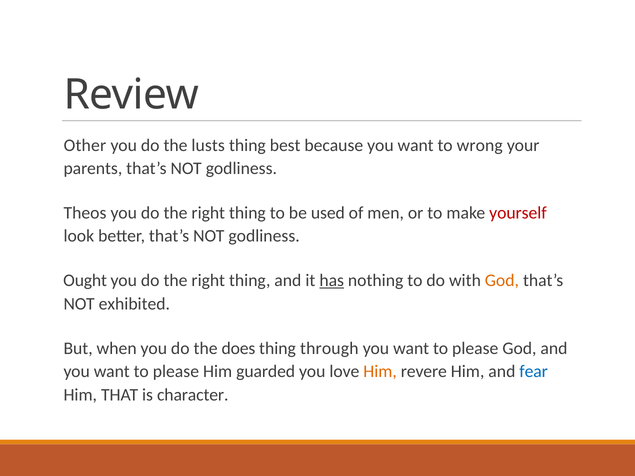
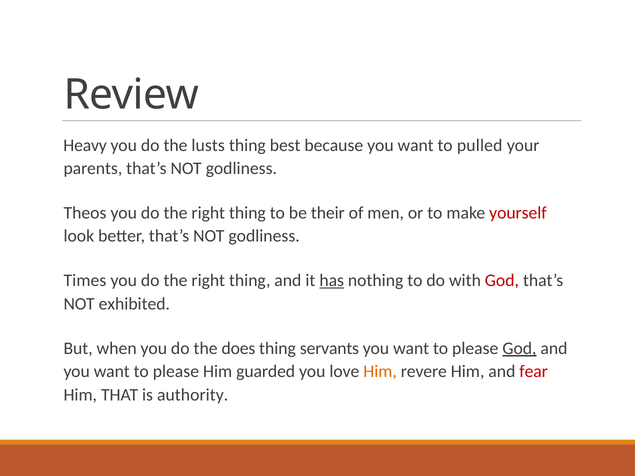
Other: Other -> Heavy
wrong: wrong -> pulled
used: used -> their
Ought: Ought -> Times
God at (502, 281) colour: orange -> red
through: through -> servants
God at (519, 348) underline: none -> present
fear colour: blue -> red
character: character -> authority
